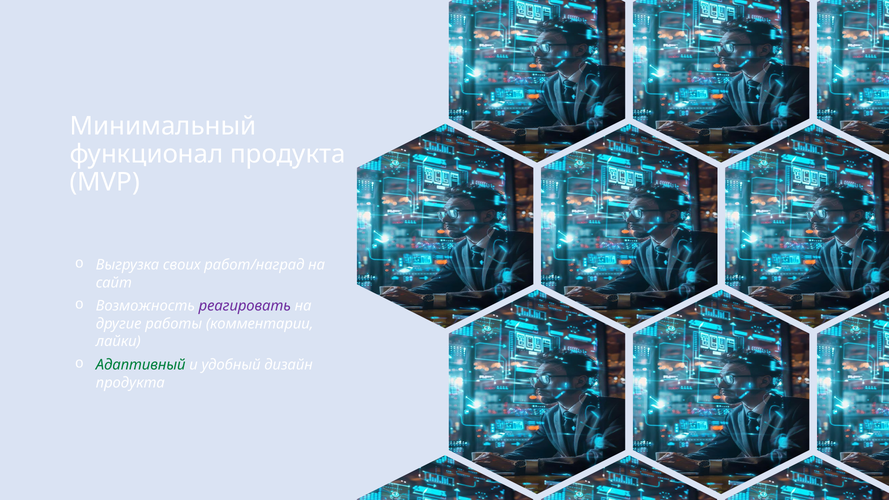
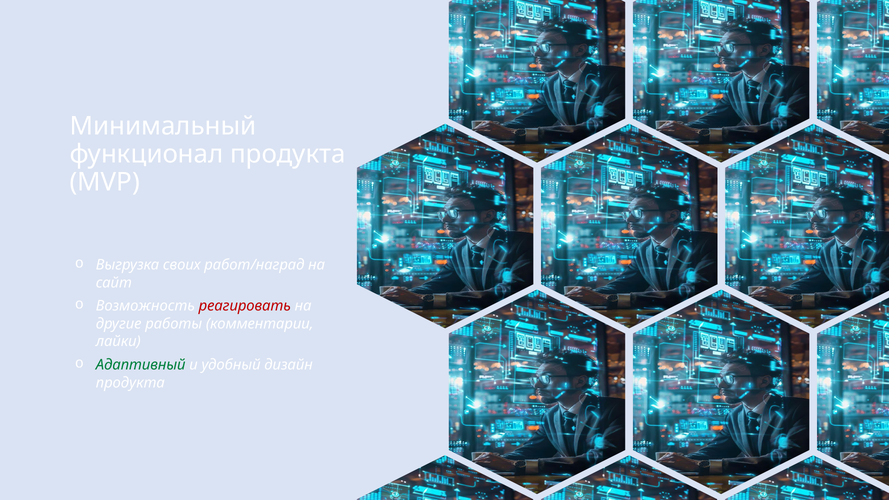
реагировать colour: purple -> red
